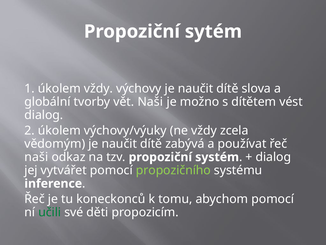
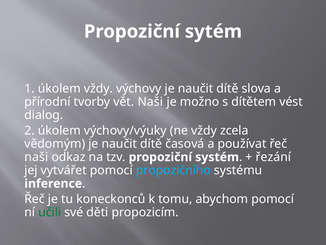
globální: globální -> přírodní
zabývá: zabývá -> časová
dialog at (273, 157): dialog -> řezání
propozičního colour: light green -> light blue
